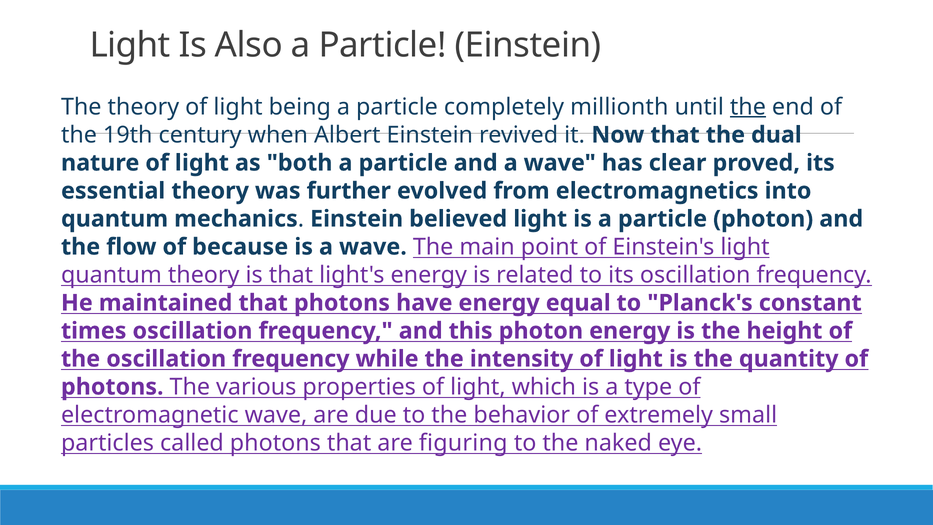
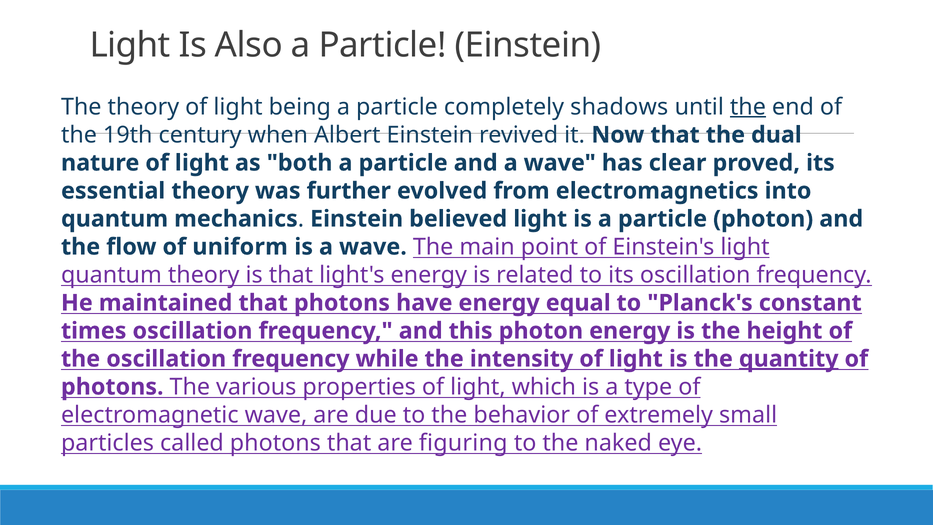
millionth: millionth -> shadows
because: because -> uniform
quantity underline: none -> present
